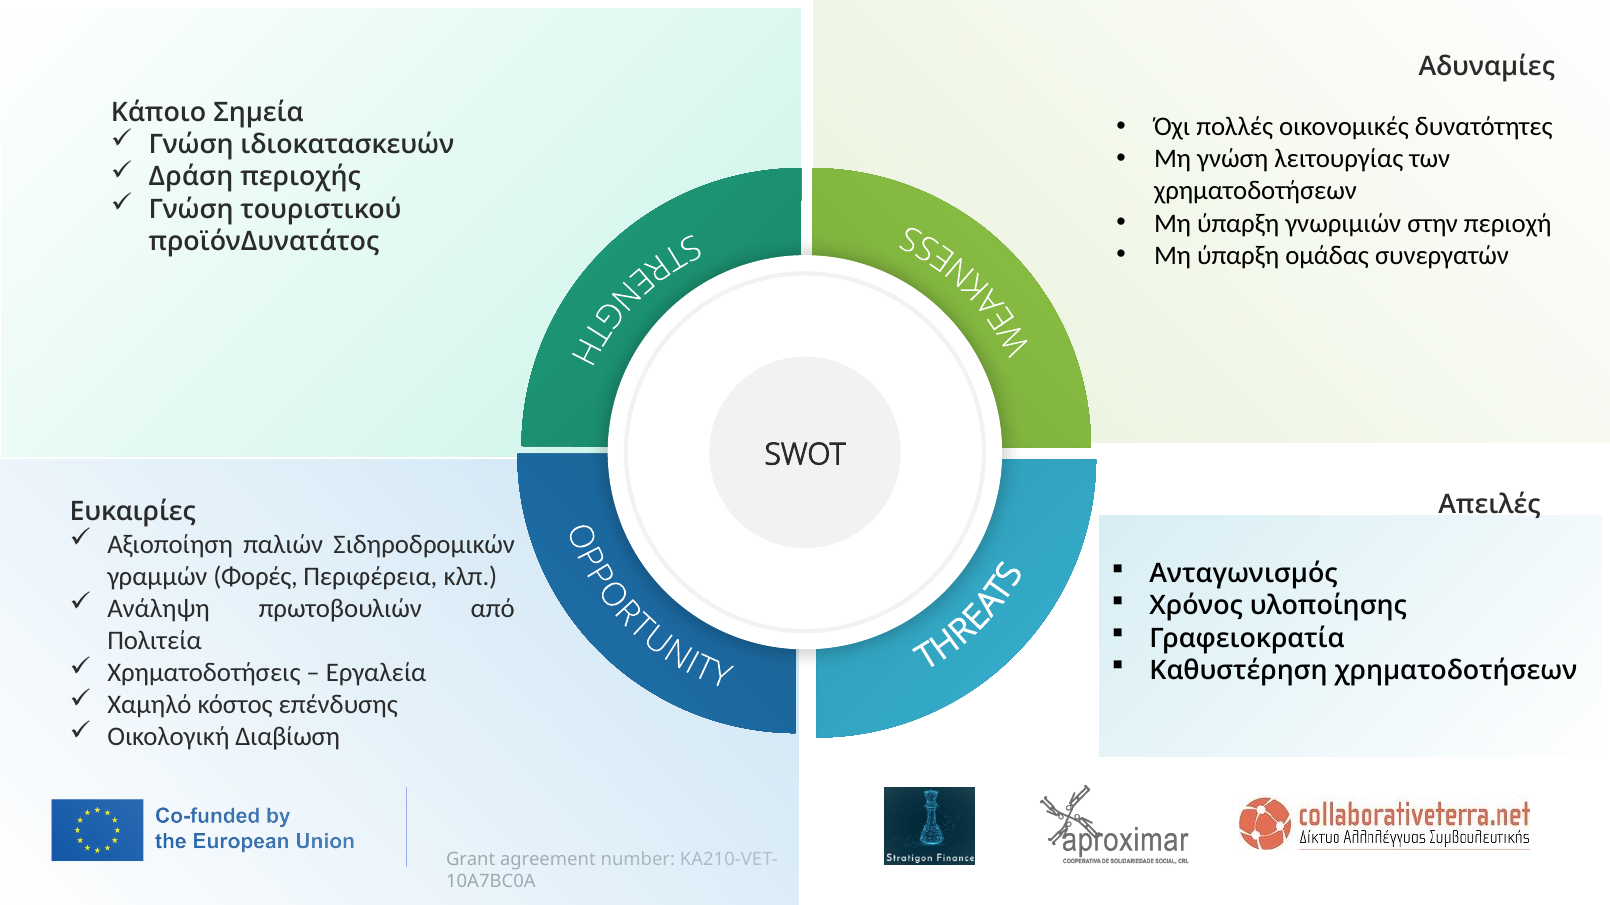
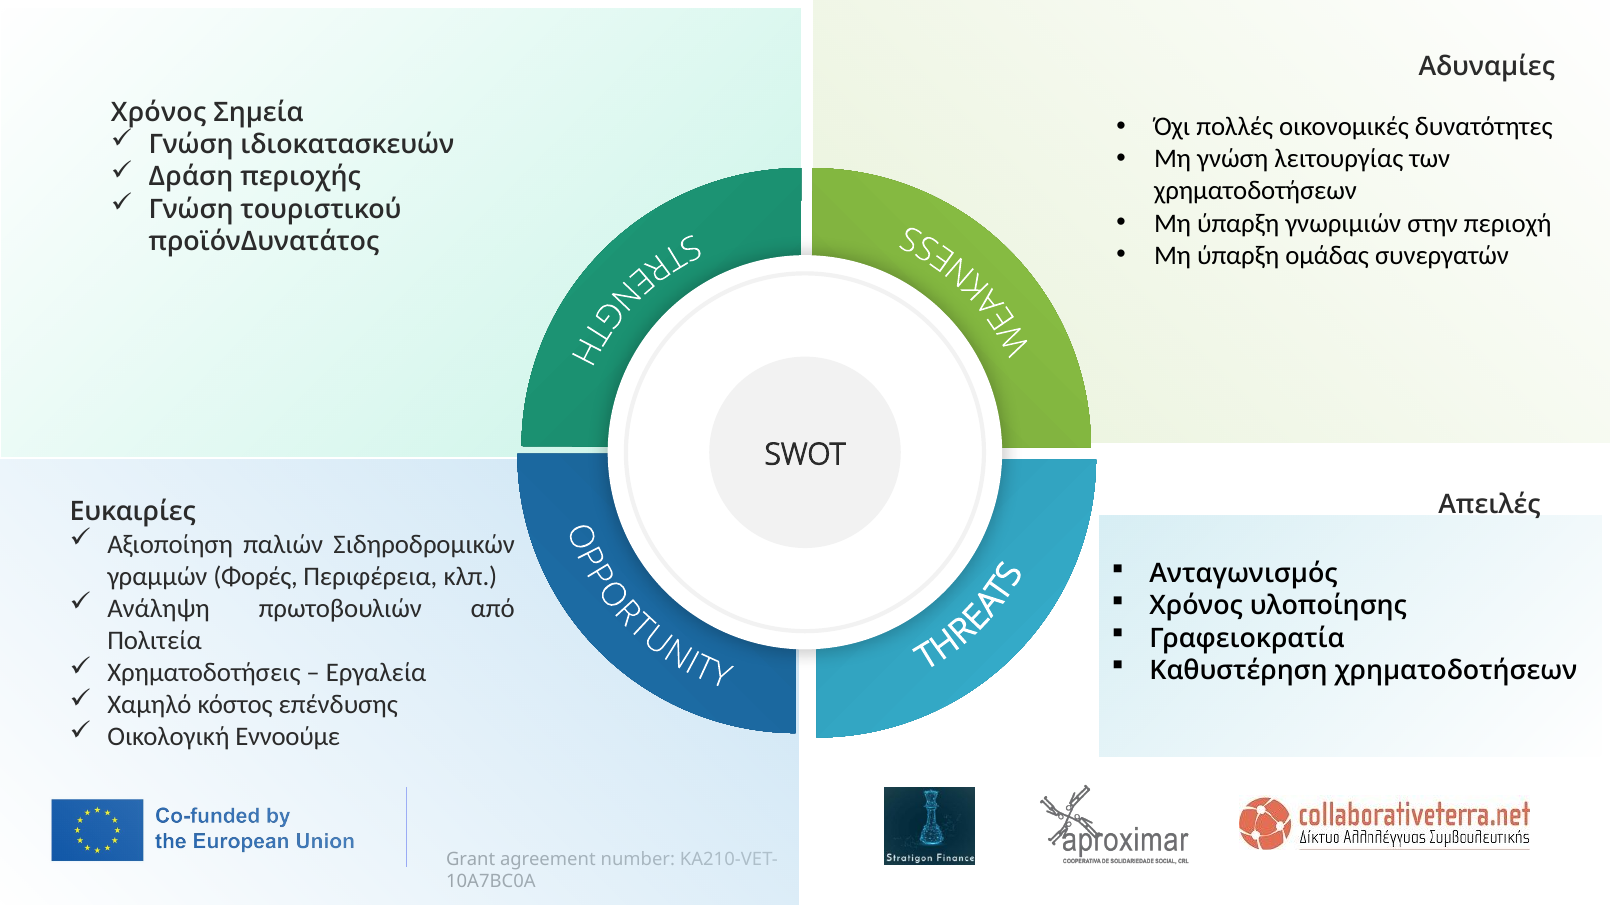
Κάποιο at (159, 113): Κάποιο -> Χρόνος
Διαβίωση: Διαβίωση -> Εννοούμε
